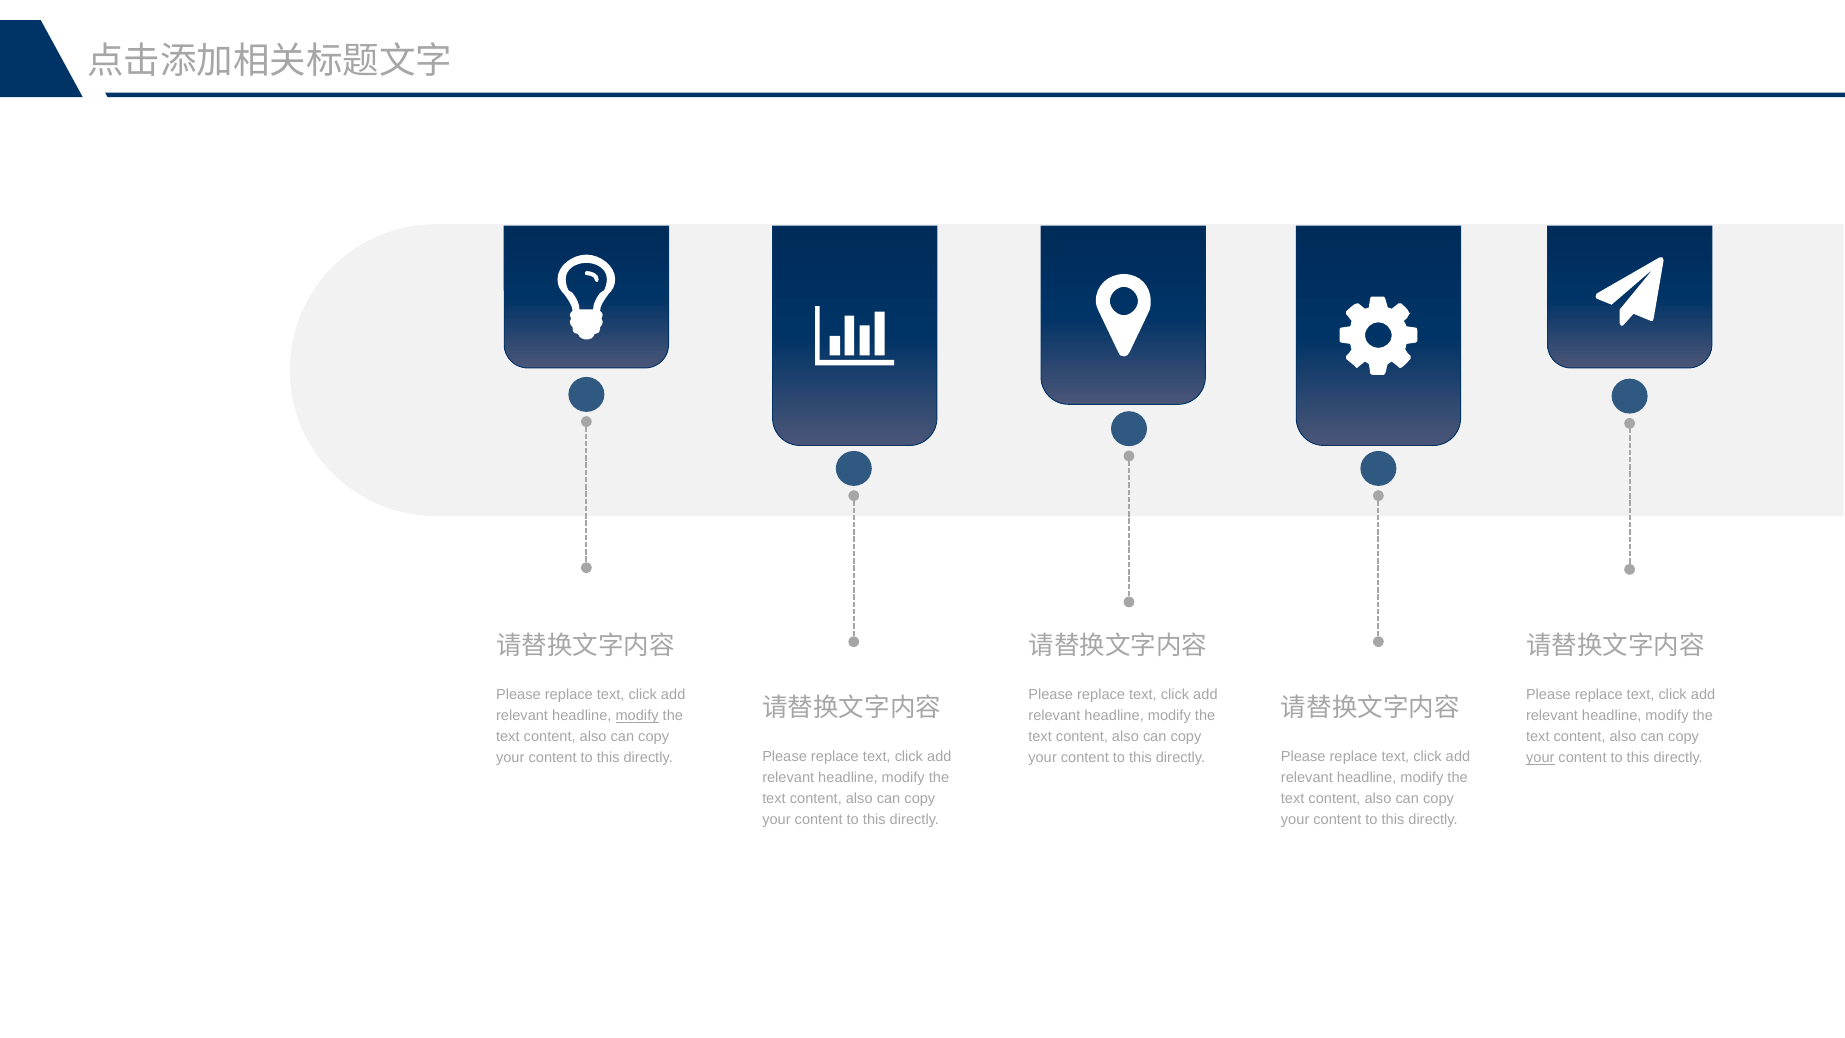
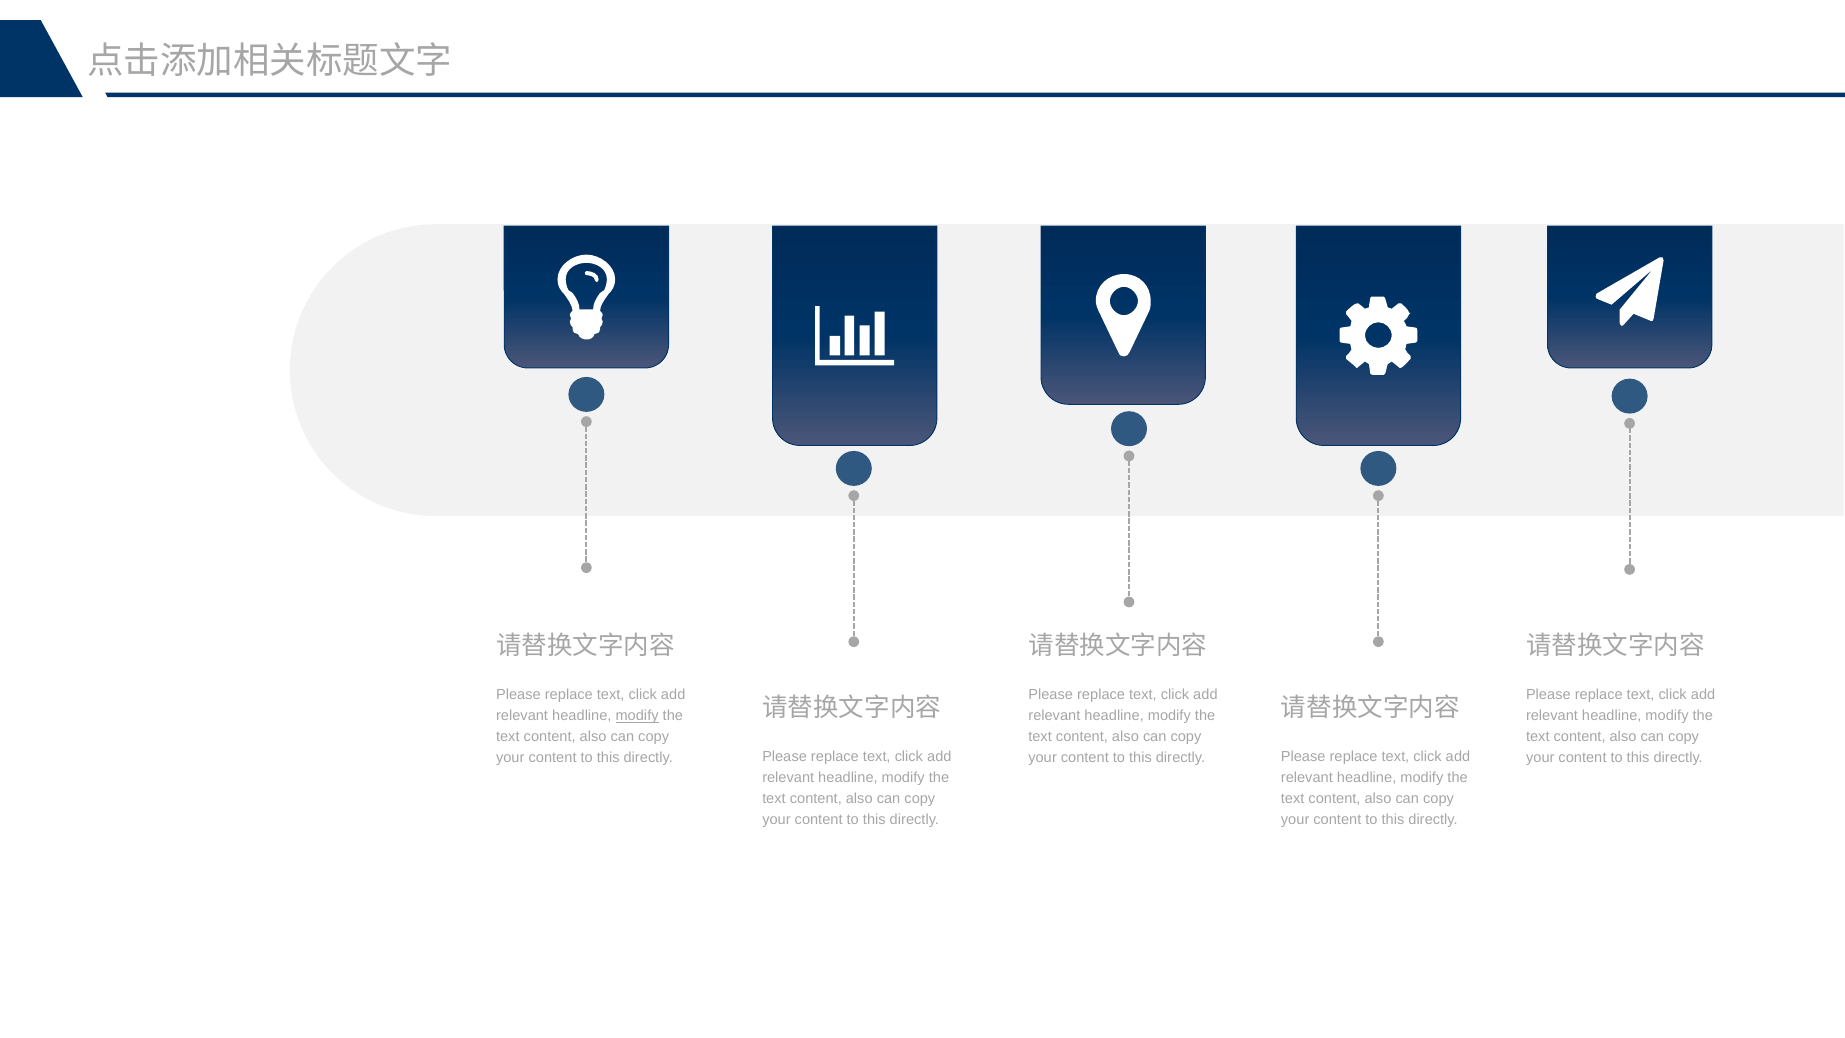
your at (1540, 758) underline: present -> none
